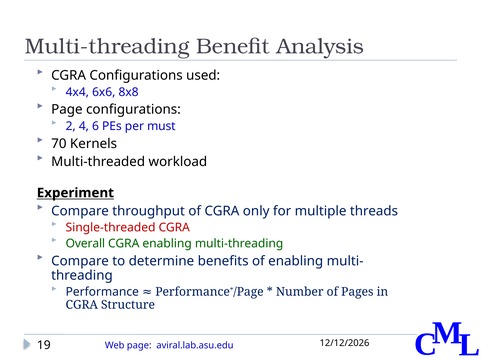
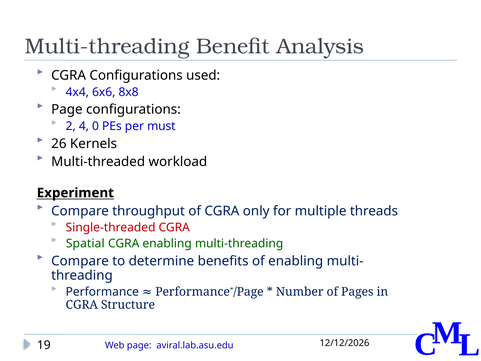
6: 6 -> 0
70: 70 -> 26
Overall: Overall -> Spatial
